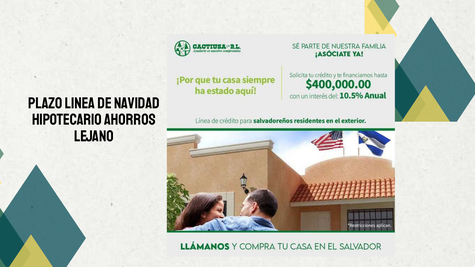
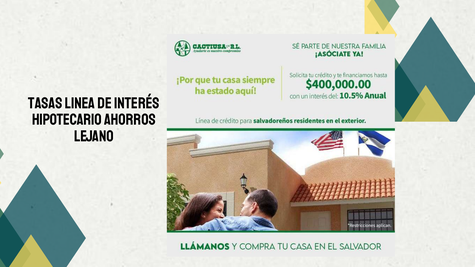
PLAZO: PLAZO -> TASAS
NAVIDAD: NAVIDAD -> INTERÉS
